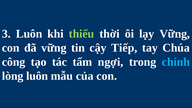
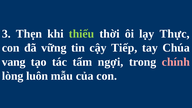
3 Luôn: Luôn -> Thẹn
lạy Vững: Vững -> Thực
công: công -> vang
chính colour: light blue -> pink
